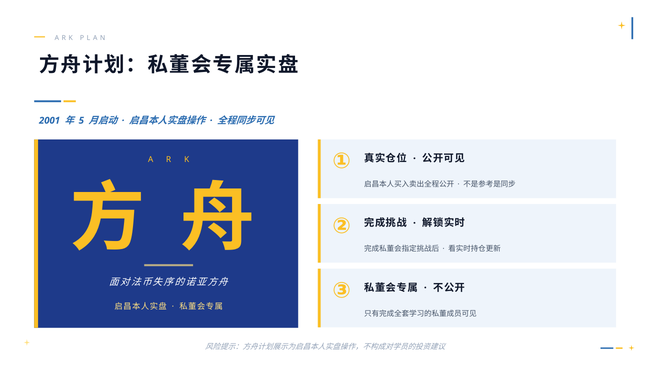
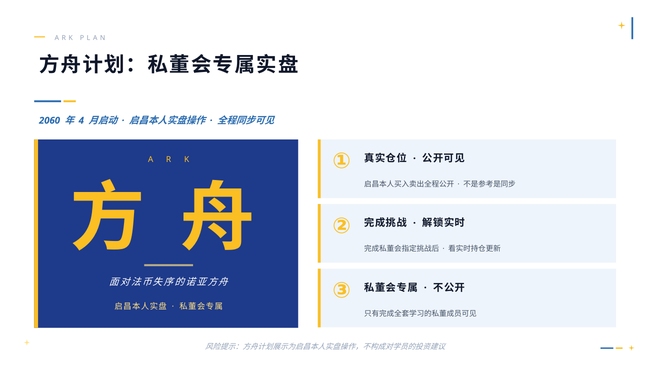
2001: 2001 -> 2060
5: 5 -> 4
